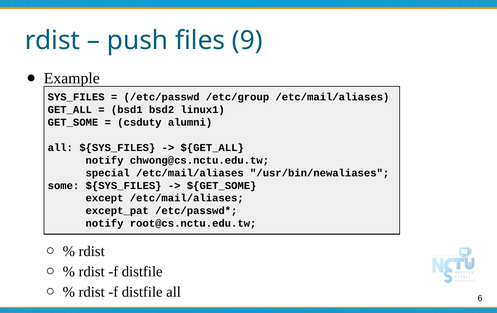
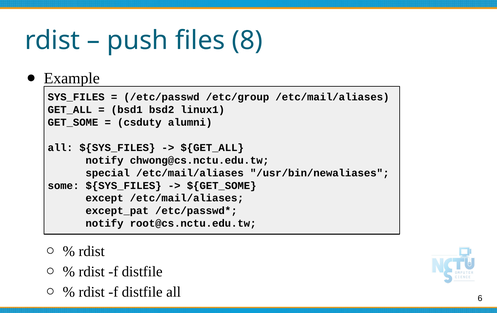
9: 9 -> 8
